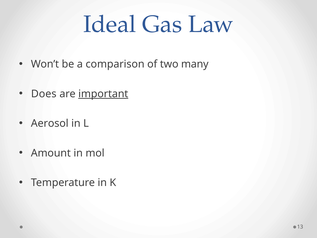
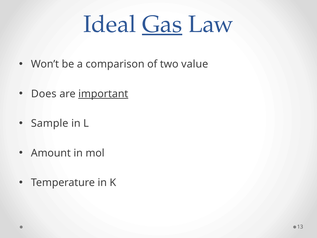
Gas underline: none -> present
many: many -> value
Aerosol: Aerosol -> Sample
